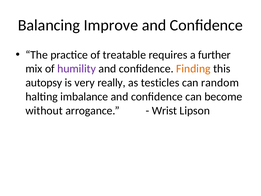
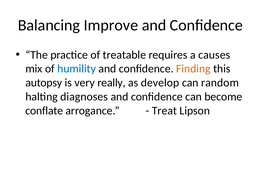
further: further -> causes
humility colour: purple -> blue
testicles: testicles -> develop
imbalance: imbalance -> diagnoses
without: without -> conflate
Wrist: Wrist -> Treat
